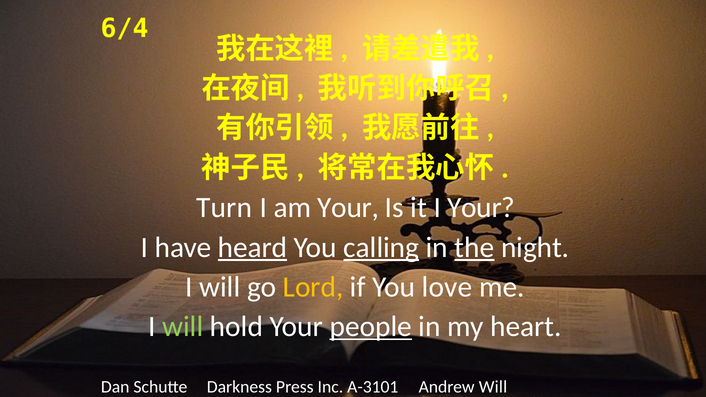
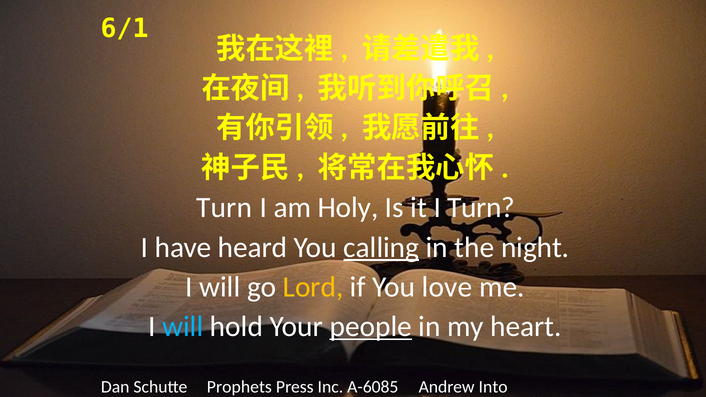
6/4: 6/4 -> 6/1
am Your: Your -> Holy
I Your: Your -> Turn
heard underline: present -> none
the underline: present -> none
will at (183, 327) colour: light green -> light blue
Darkness: Darkness -> Prophets
A-3101: A-3101 -> A-6085
Andrew Will: Will -> Into
